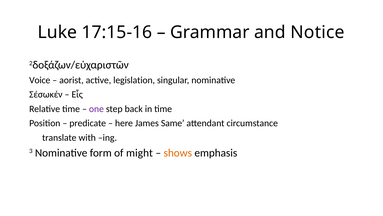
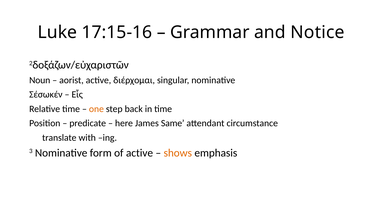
Voice: Voice -> Noun
legislation: legislation -> διέρχομαι
one colour: purple -> orange
of might: might -> active
